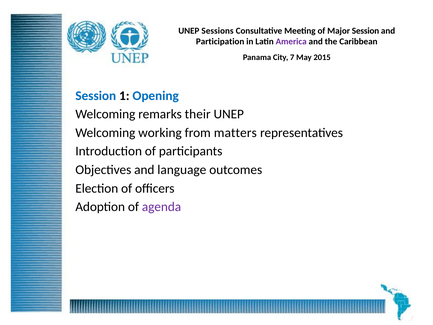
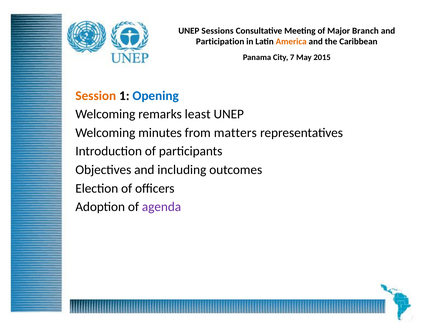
Major Session: Session -> Branch
America colour: purple -> orange
Session at (96, 96) colour: blue -> orange
their: their -> least
working: working -> minutes
language: language -> including
